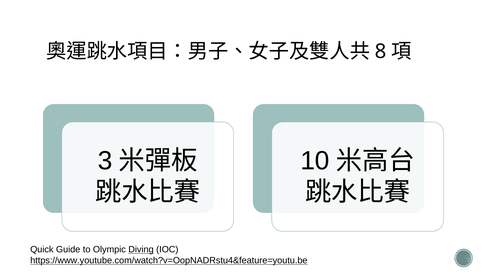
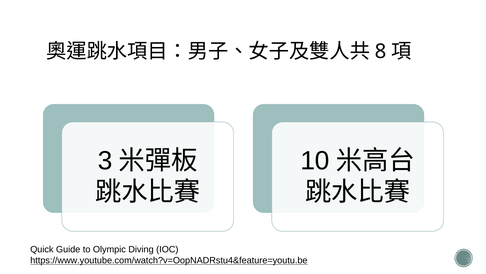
Diving underline: present -> none
